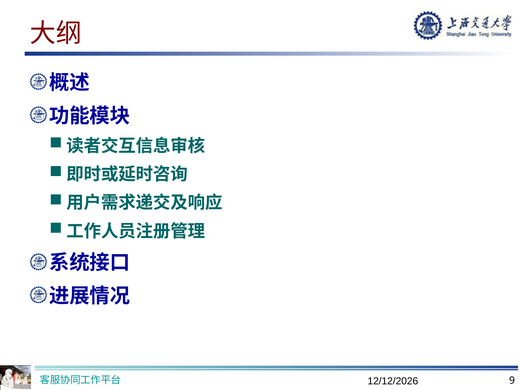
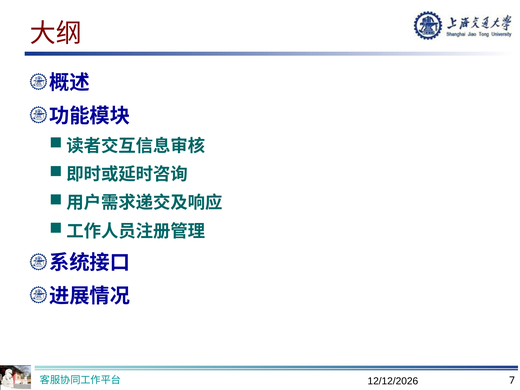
9: 9 -> 7
